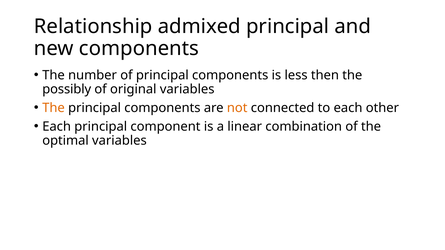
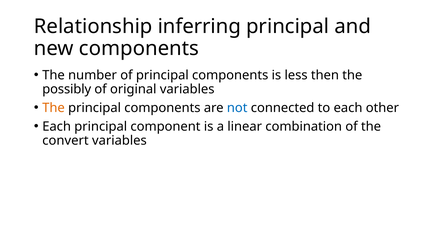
admixed: admixed -> inferring
not colour: orange -> blue
optimal: optimal -> convert
